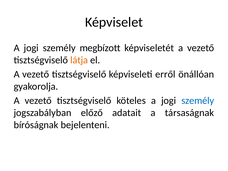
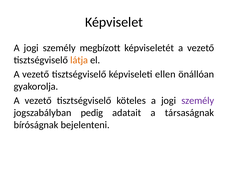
erről: erről -> ellen
személy at (198, 101) colour: blue -> purple
előző: előző -> pedig
